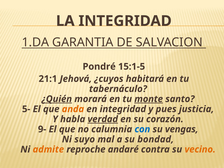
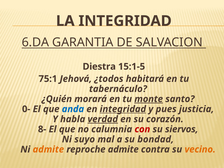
1.DA: 1.DA -> 6.DA
Pondré: Pondré -> Diestra
21:1: 21:1 -> 75:1
¿cuyos: ¿cuyos -> ¿todos
¿Quién underline: present -> none
5-: 5- -> 0-
anda colour: orange -> blue
integridad at (123, 109) underline: none -> present
9-: 9- -> 8-
con colour: blue -> red
vengas: vengas -> siervos
reproche andaré: andaré -> admite
